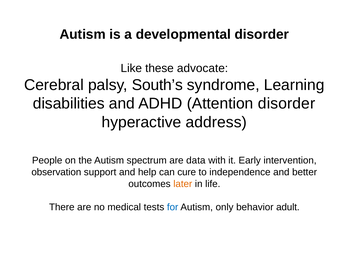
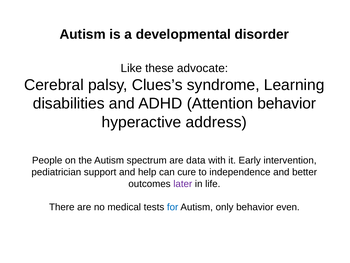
South’s: South’s -> Clues’s
Attention disorder: disorder -> behavior
observation: observation -> pediatrician
later colour: orange -> purple
adult: adult -> even
